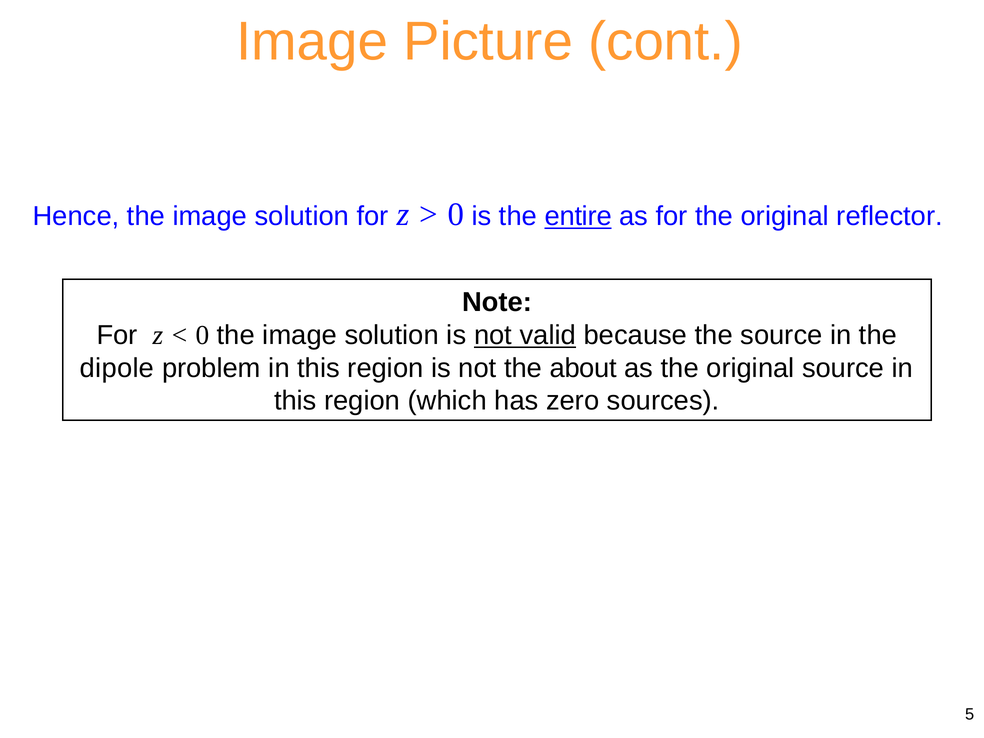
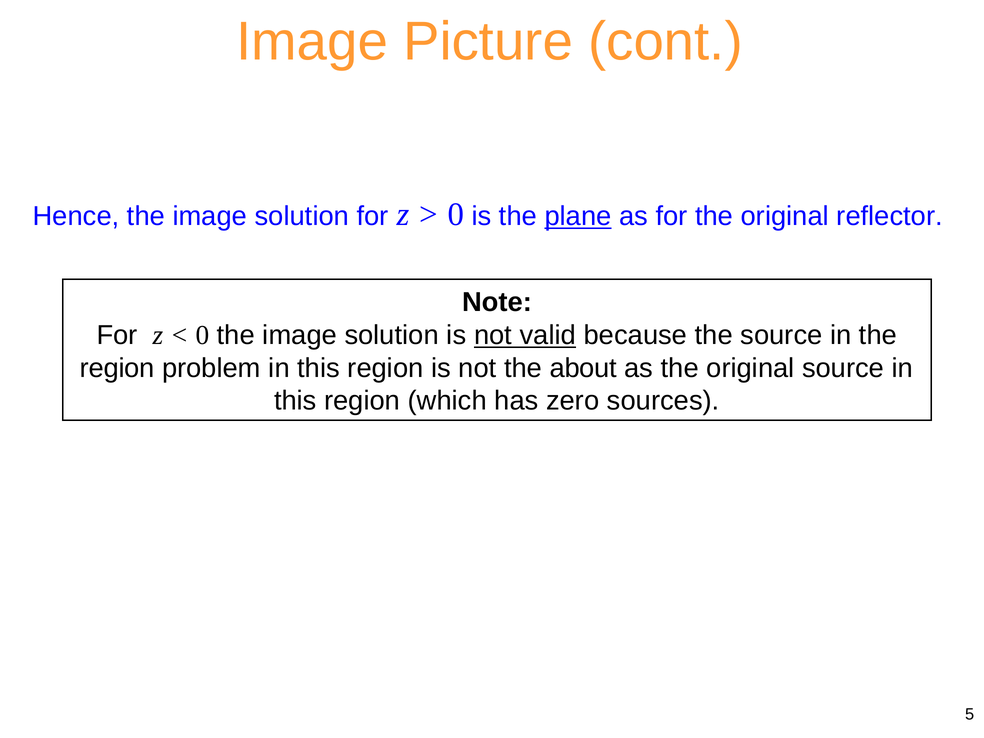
entire: entire -> plane
dipole at (117, 368): dipole -> region
